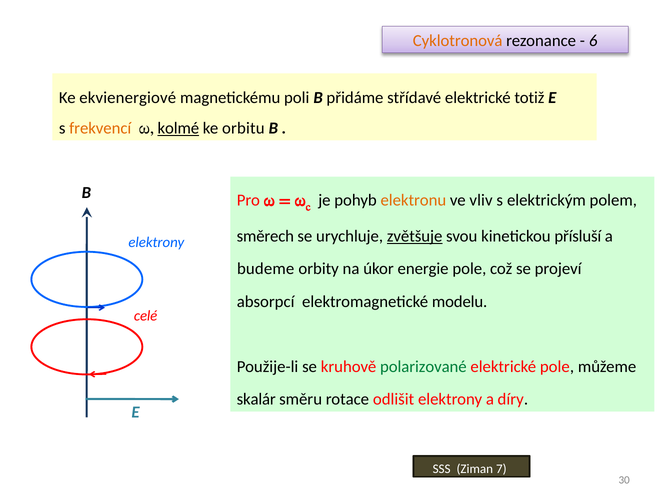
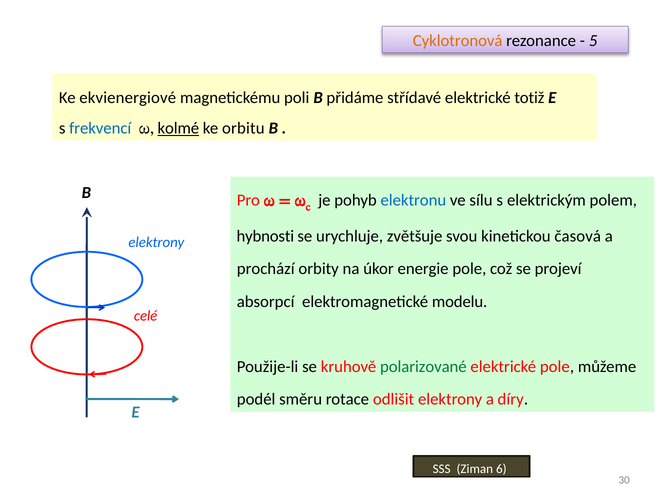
6: 6 -> 5
frekvencí colour: orange -> blue
elektronu colour: orange -> blue
vliv: vliv -> sílu
směrech: směrech -> hybnosti
zvětšuje underline: present -> none
přísluší: přísluší -> časová
budeme: budeme -> prochází
skalár: skalár -> podél
7: 7 -> 6
